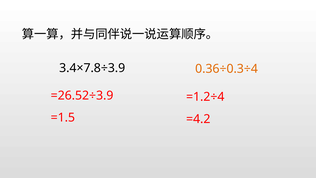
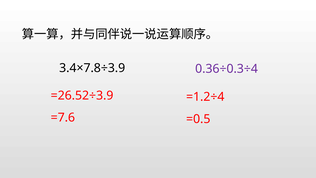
0.36÷0.3÷4 colour: orange -> purple
=1.5: =1.5 -> =7.6
=4.2: =4.2 -> =0.5
